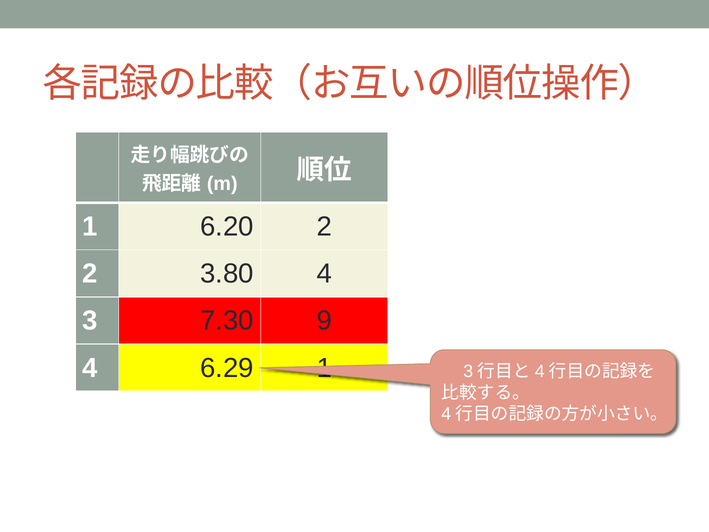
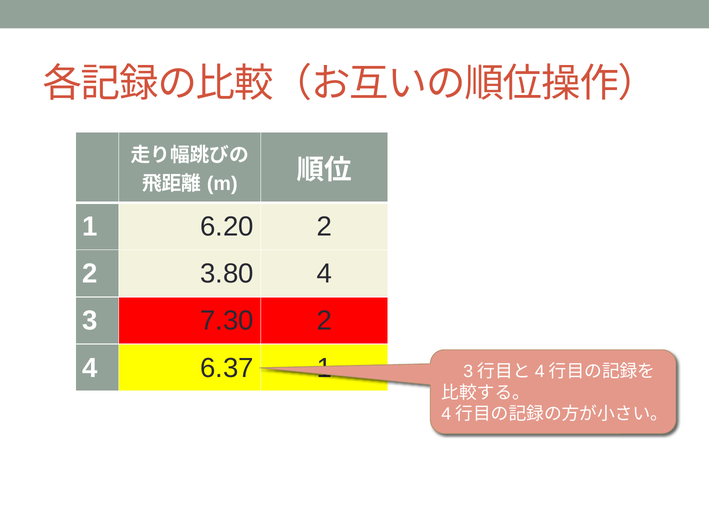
7.30 9: 9 -> 2
6.29: 6.29 -> 6.37
